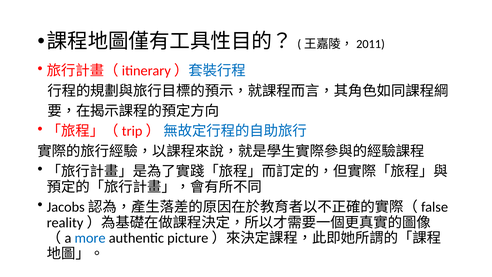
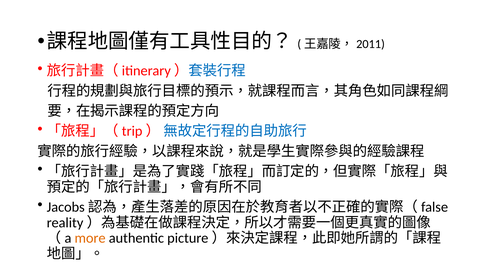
more colour: blue -> orange
